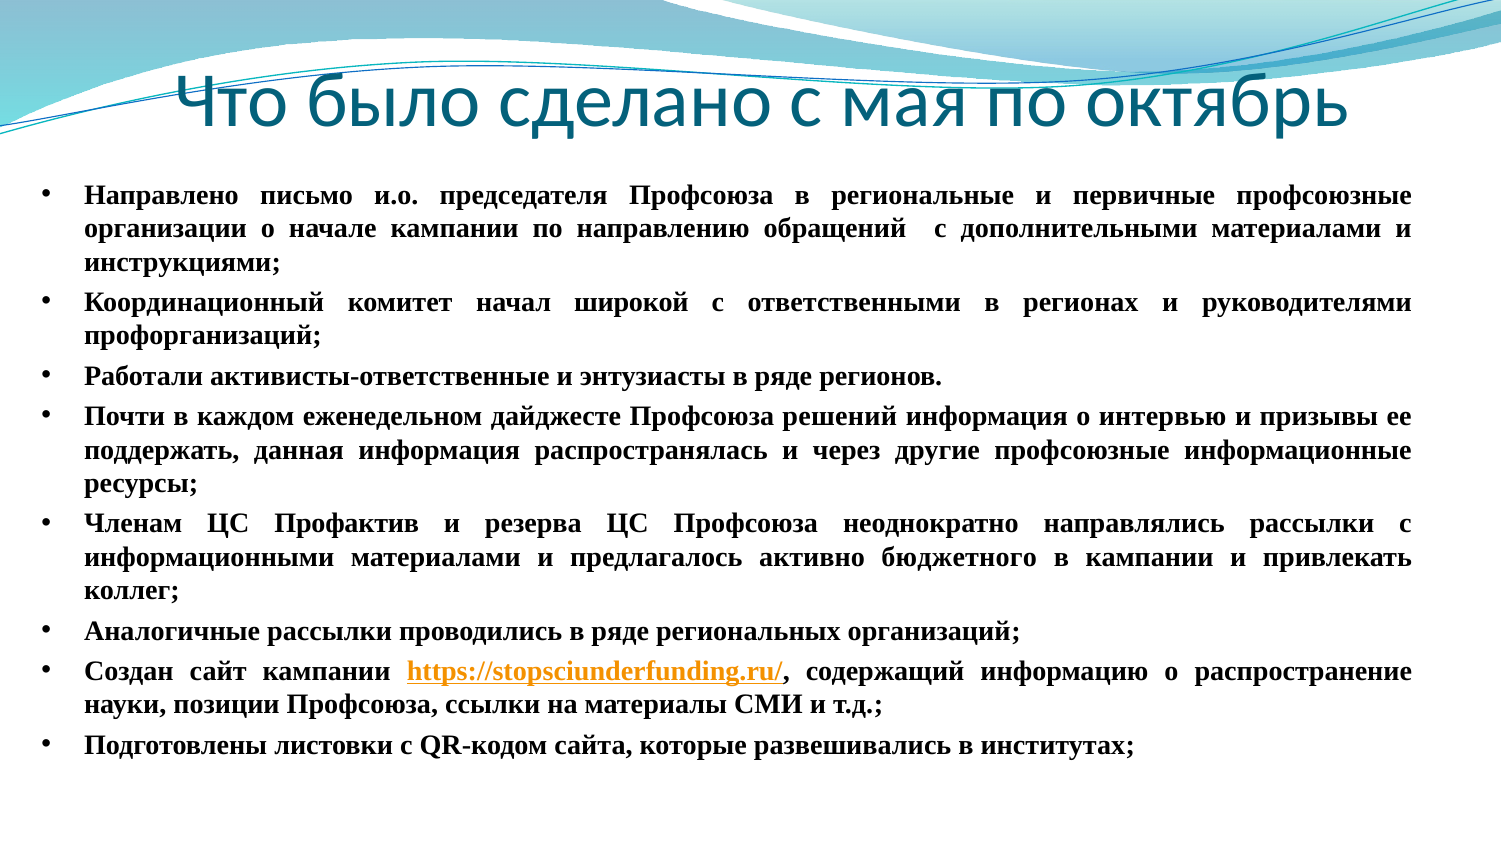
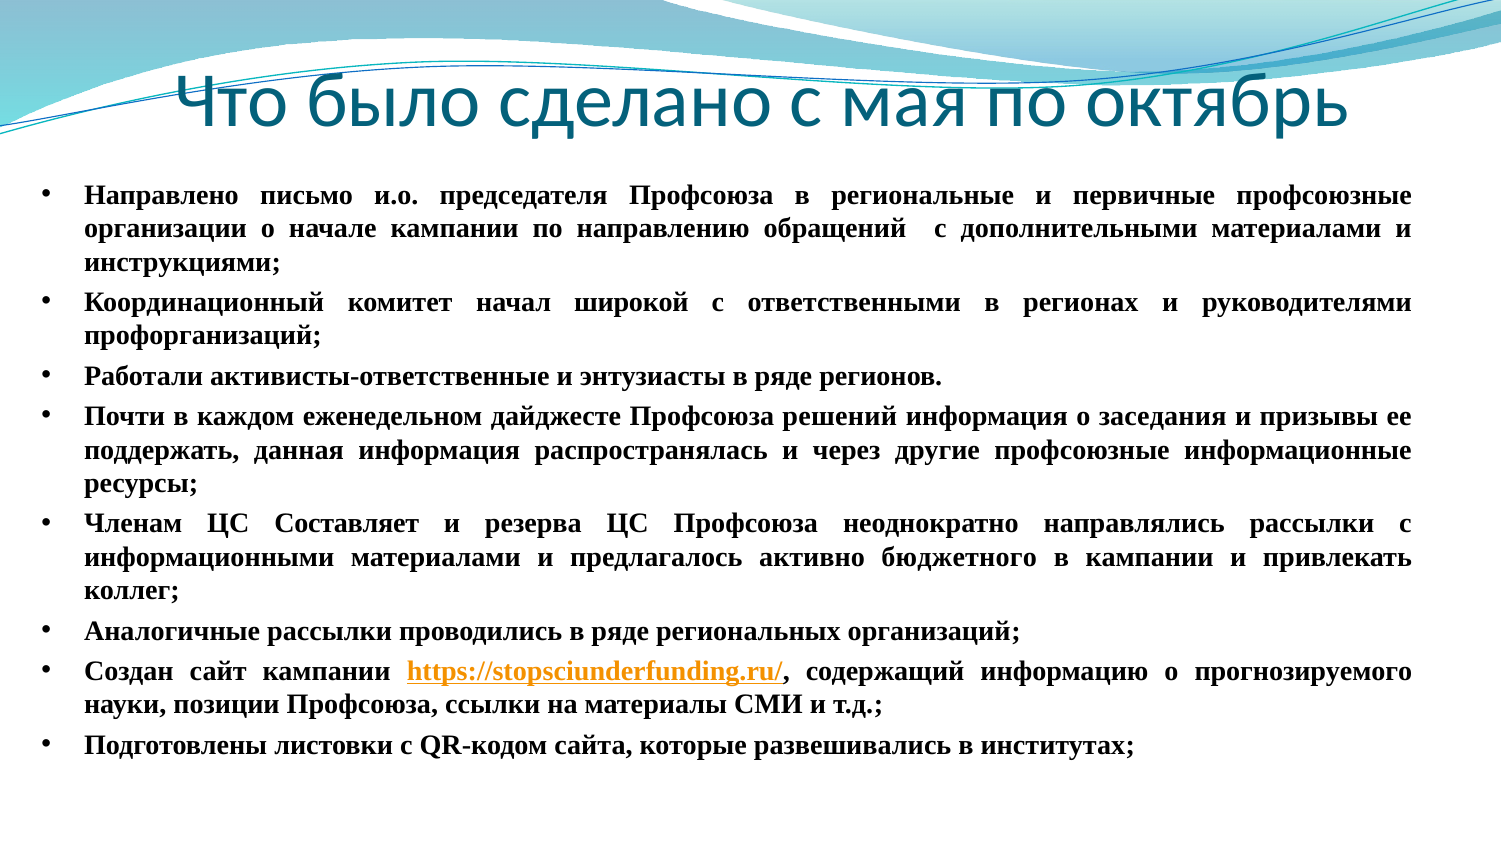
интервью: интервью -> заседания
Профактив: Профактив -> Составляет
распространение: распространение -> прогнозируемого
